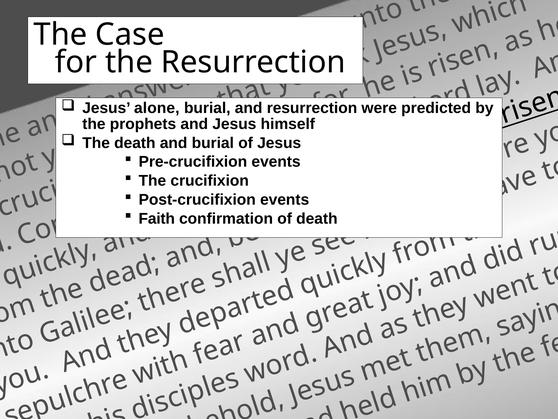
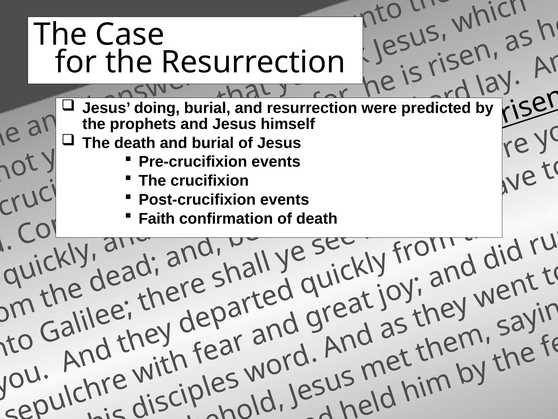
alone: alone -> doing
